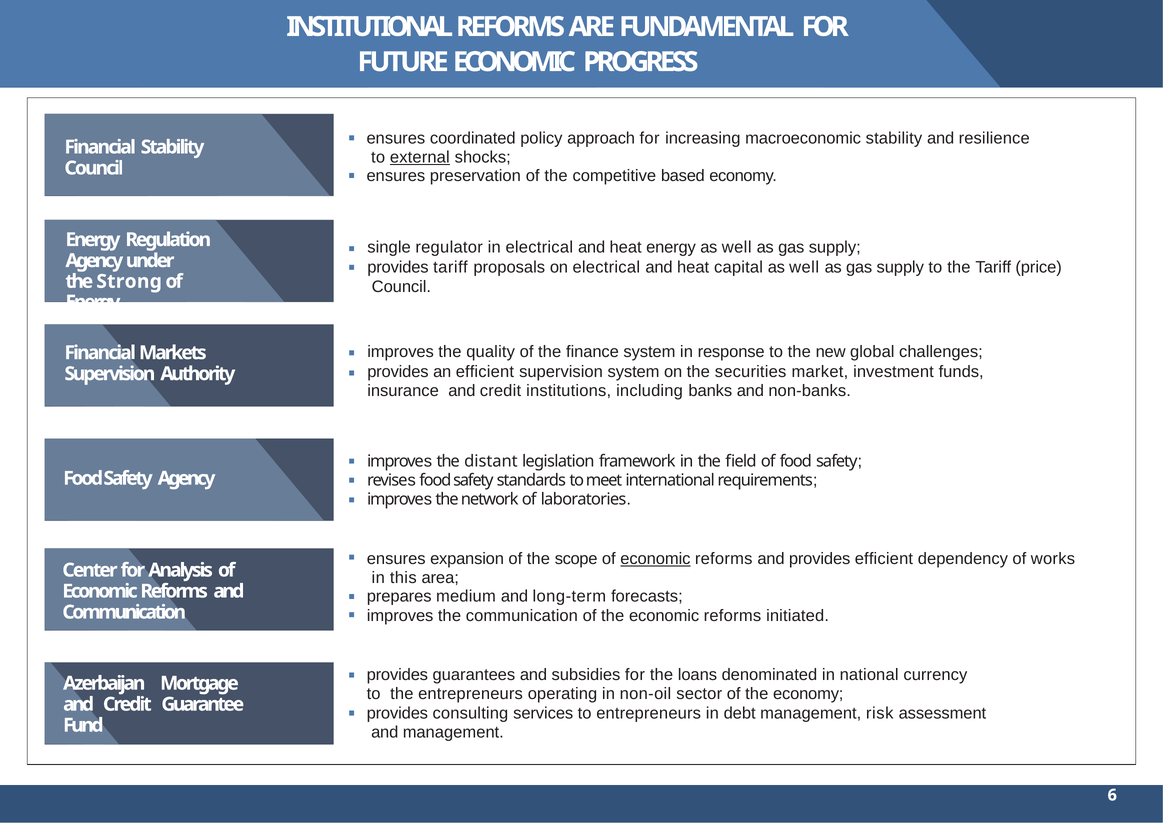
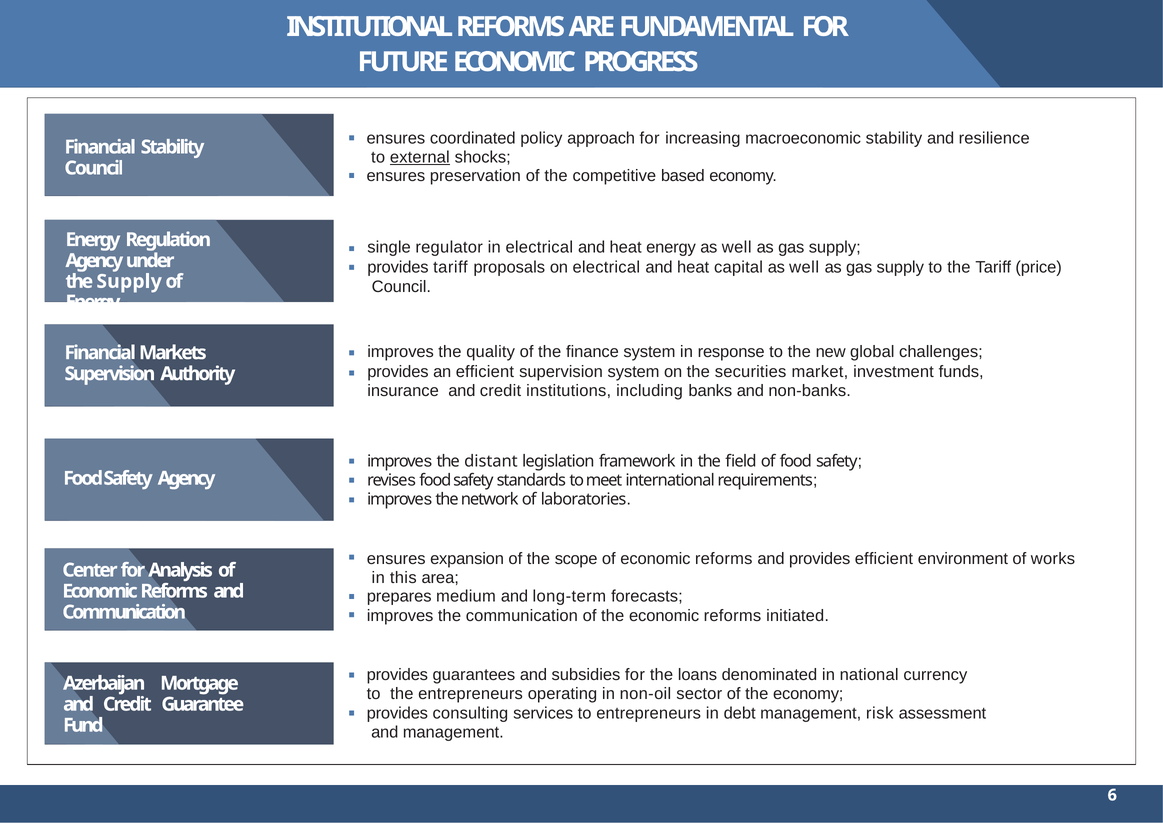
the Strong: Strong -> Supply
economic at (655, 559) underline: present -> none
dependency: dependency -> environment
